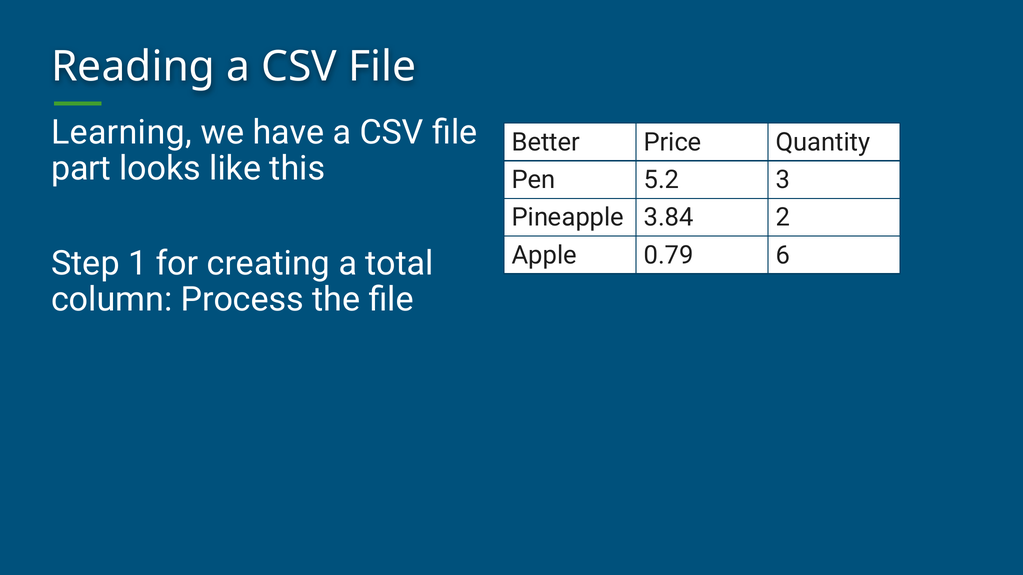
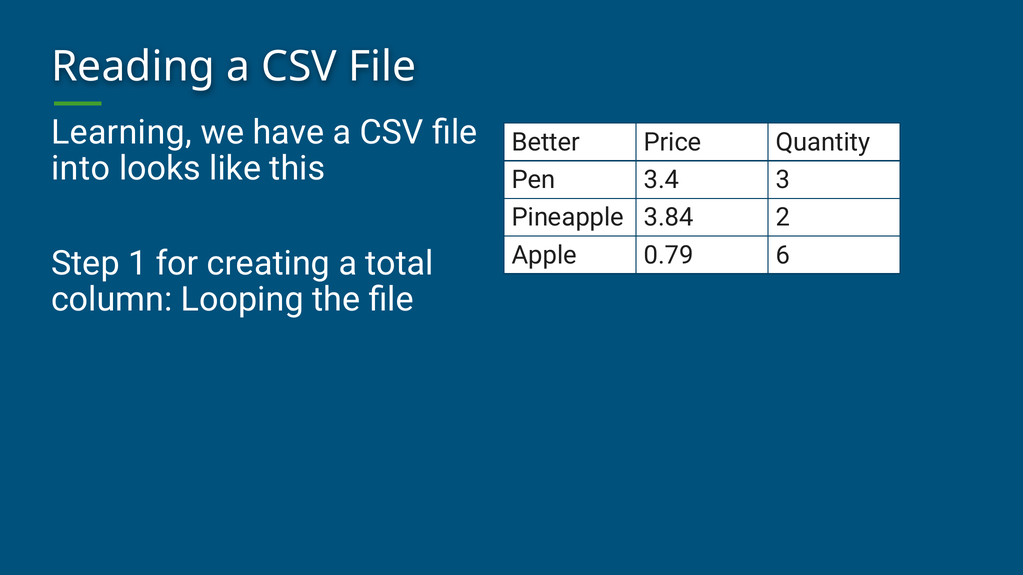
part: part -> into
5.2: 5.2 -> 3.4
Process: Process -> Looping
